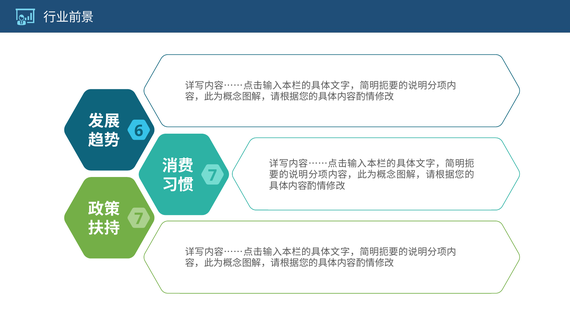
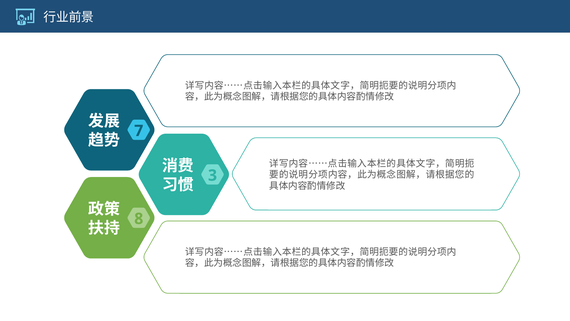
6: 6 -> 7
7 at (213, 175): 7 -> 3
7 at (139, 219): 7 -> 8
